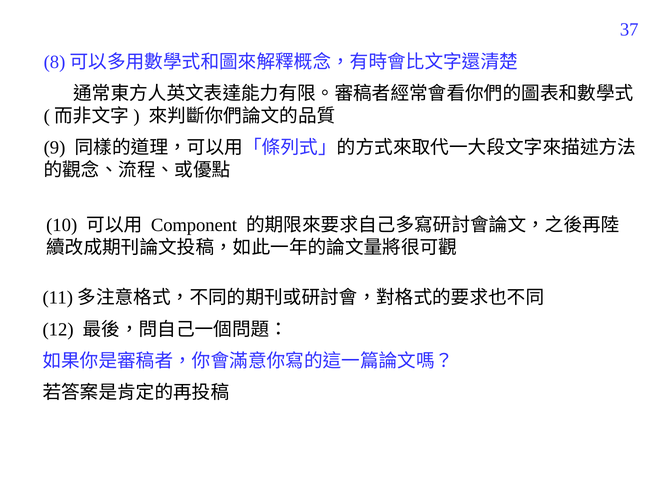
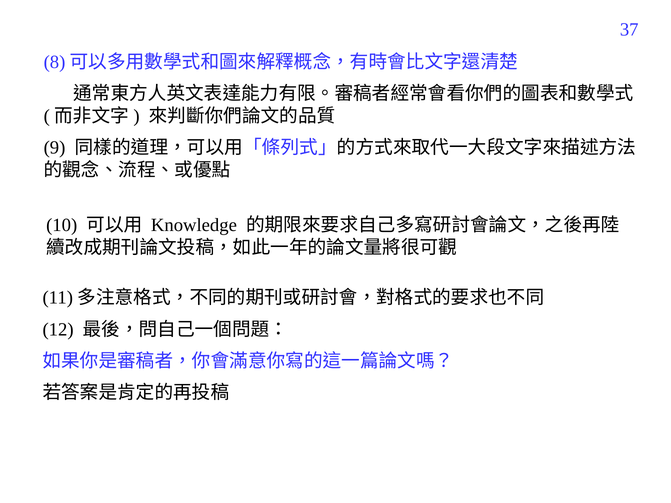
Component: Component -> Knowledge
